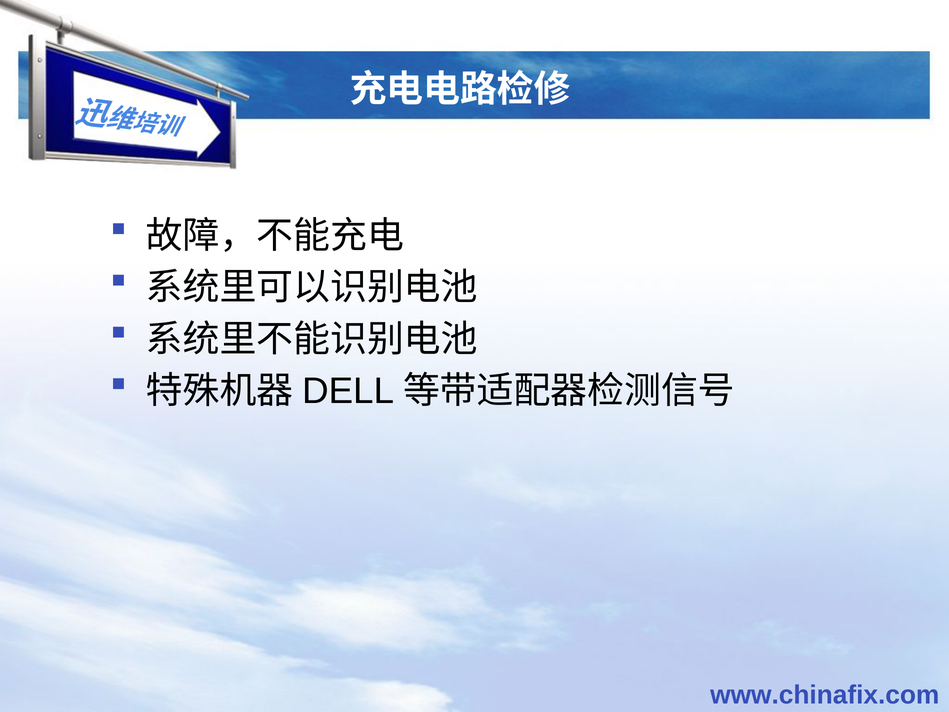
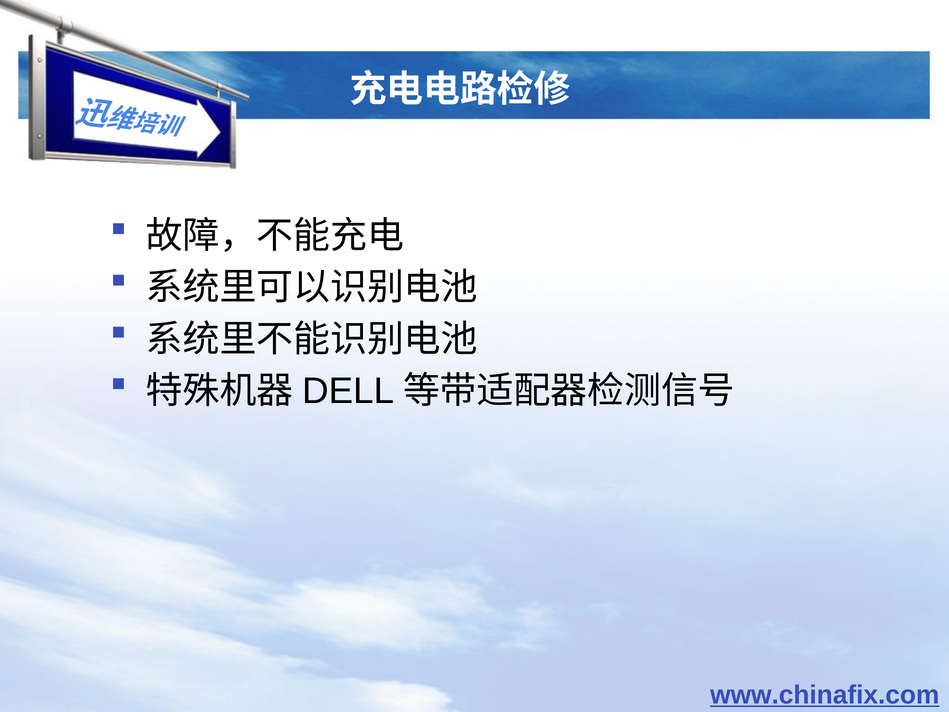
www.chinafix.com underline: none -> present
